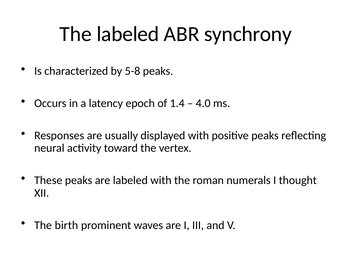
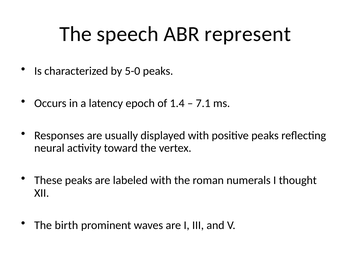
The labeled: labeled -> speech
synchrony: synchrony -> represent
5-8: 5-8 -> 5-0
4.0: 4.0 -> 7.1
